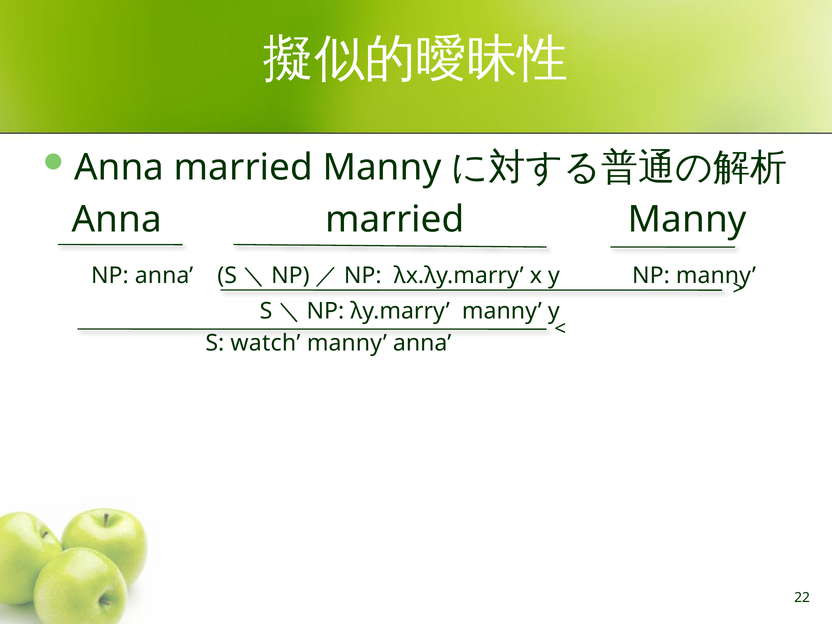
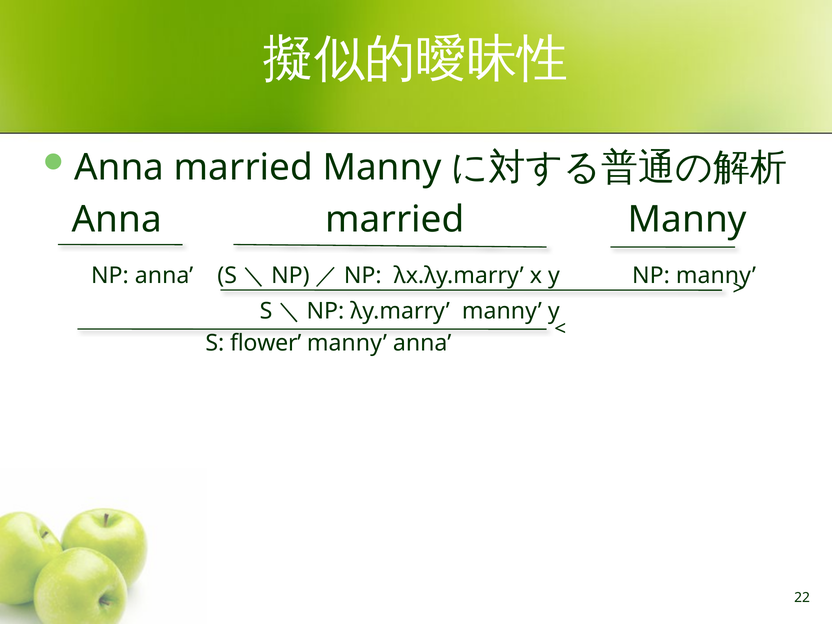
watch: watch -> flower
